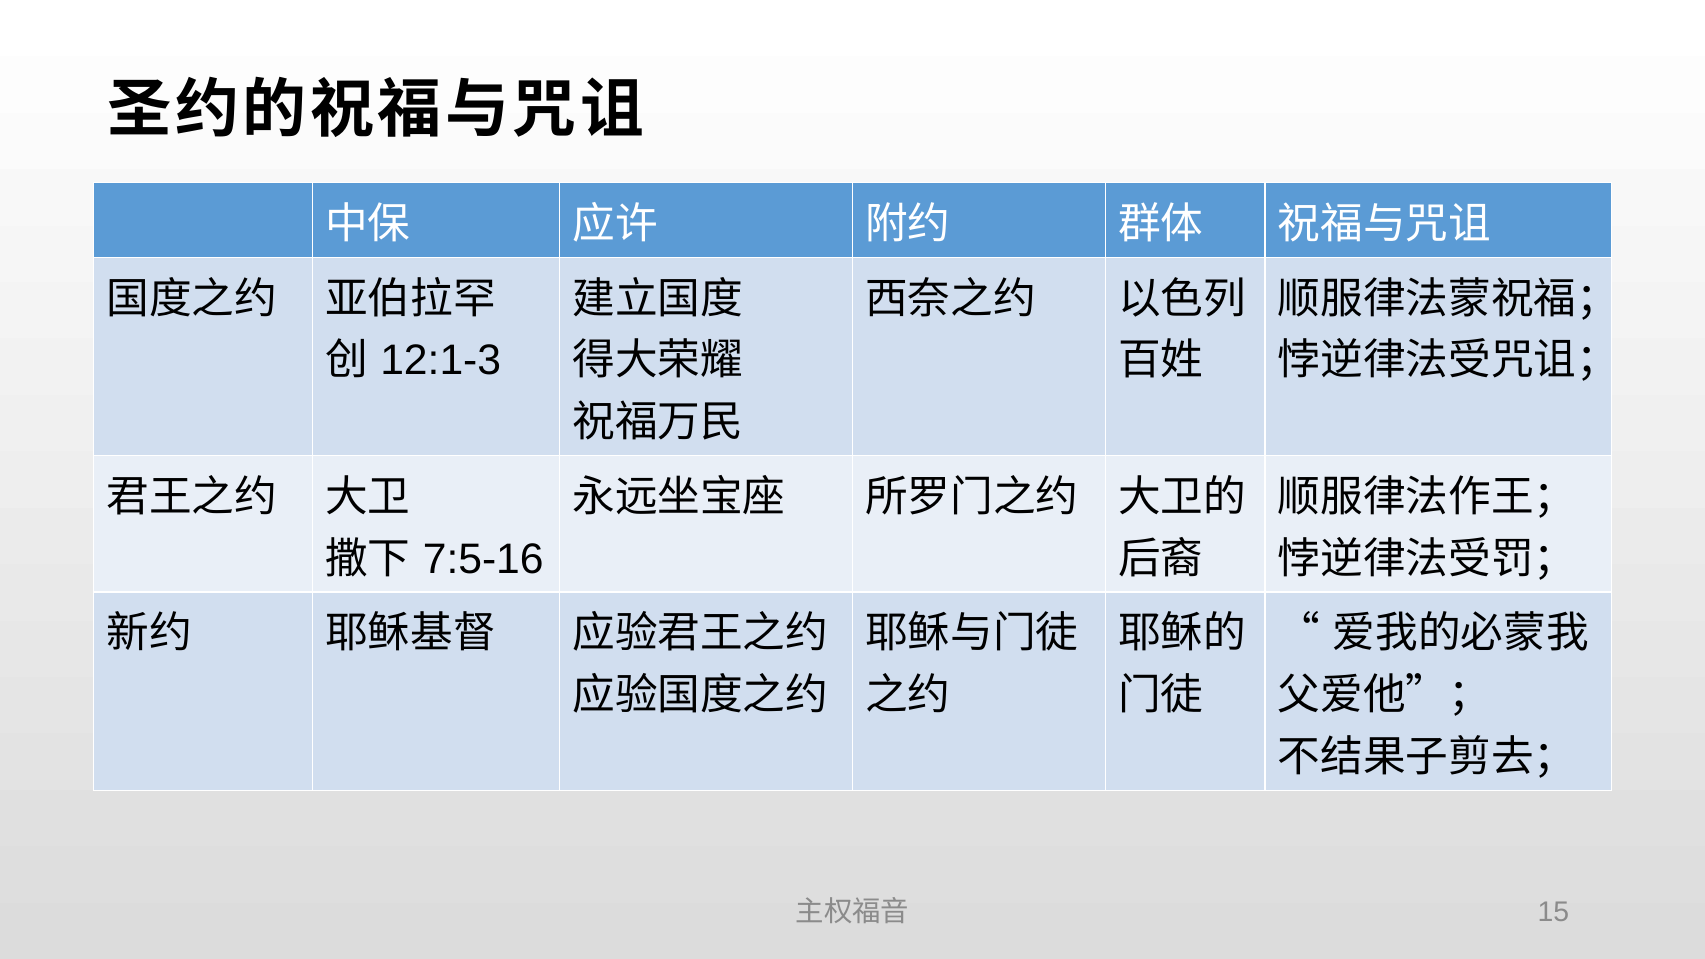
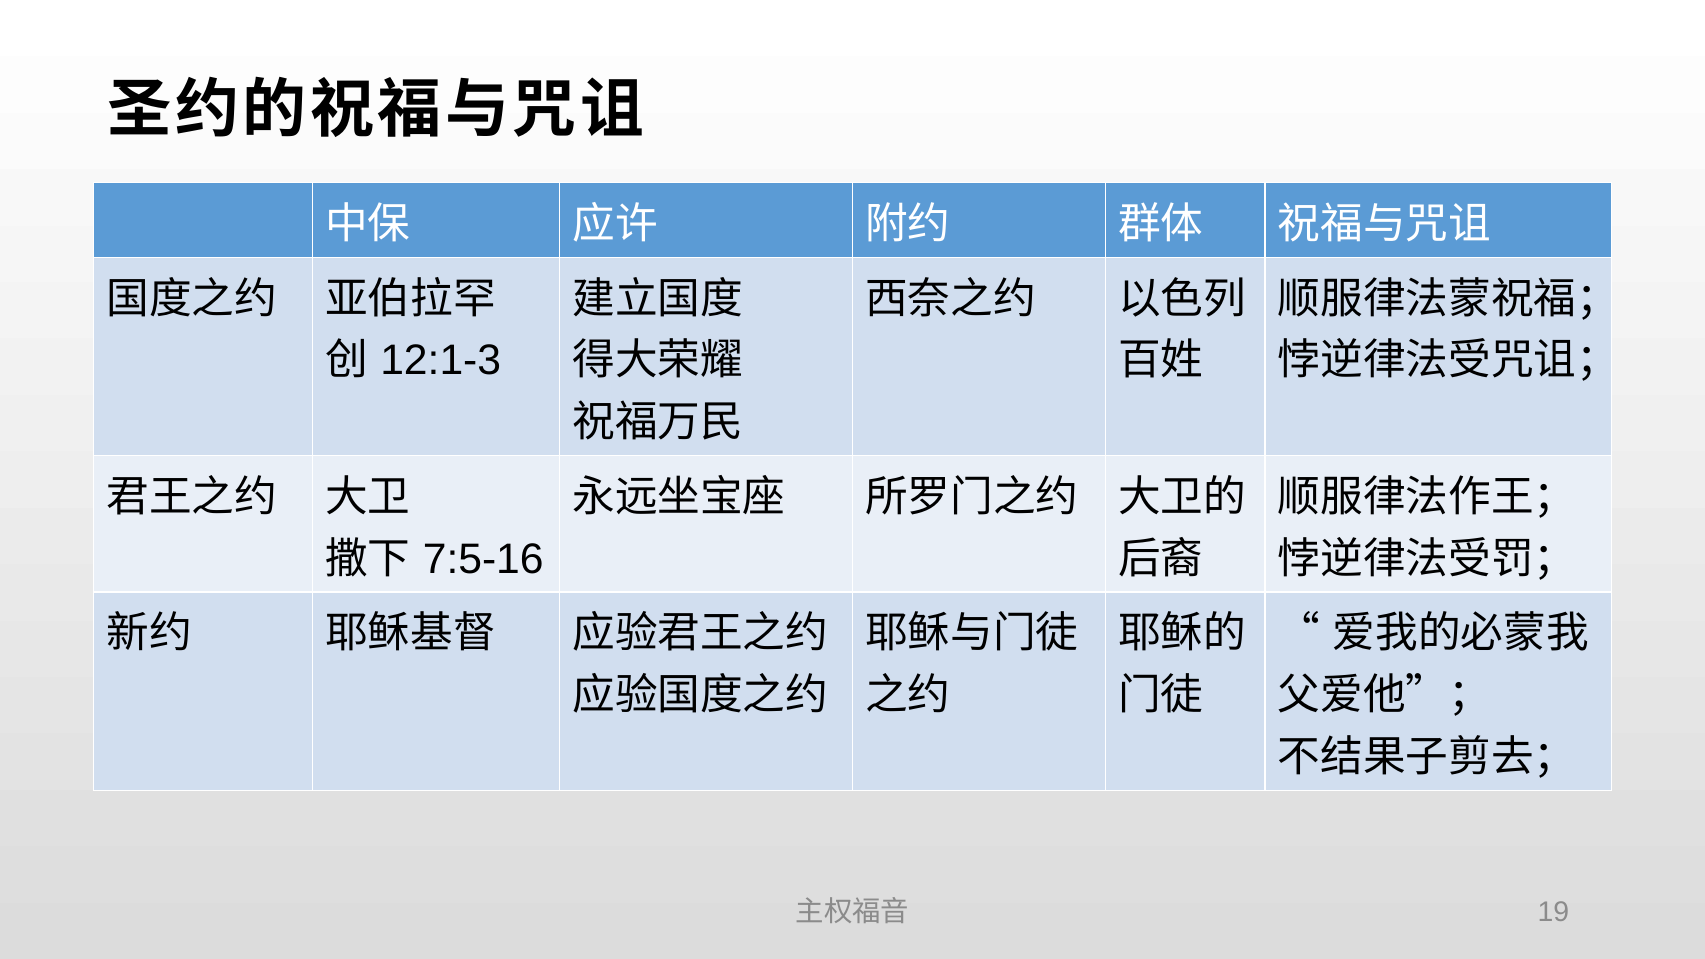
15: 15 -> 19
